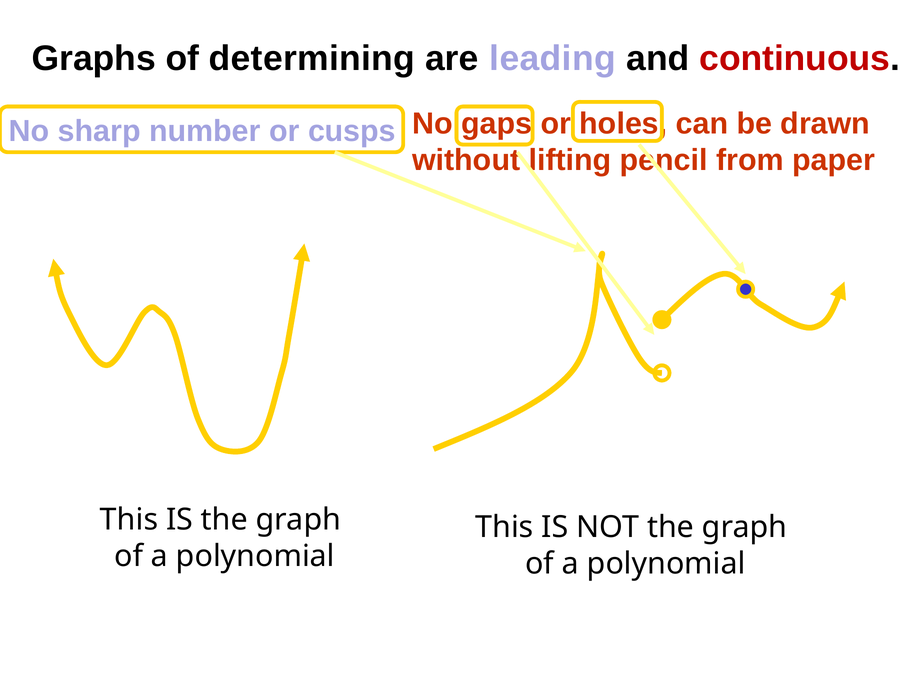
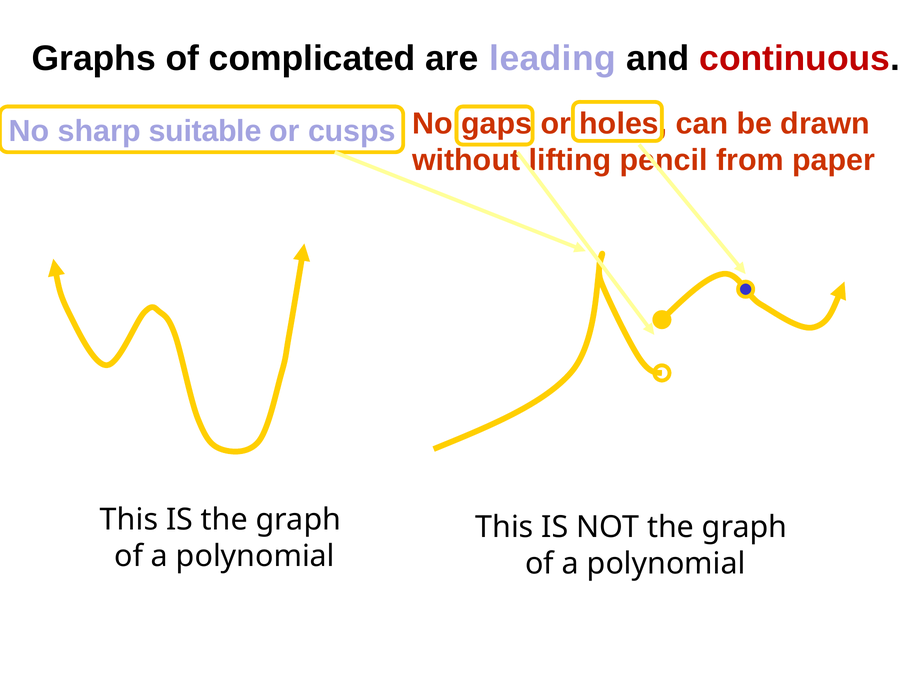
determining: determining -> complicated
number: number -> suitable
